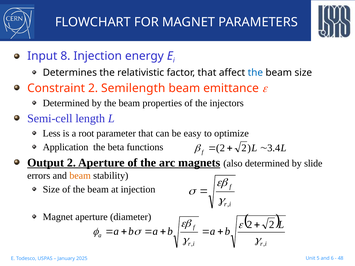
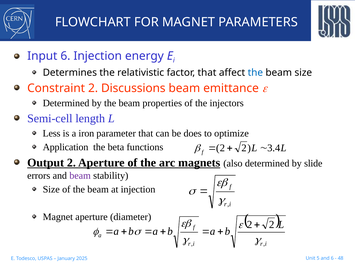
Input 8: 8 -> 6
Semilength: Semilength -> Discussions
root: root -> iron
easy: easy -> does
beam at (80, 176) colour: orange -> purple
